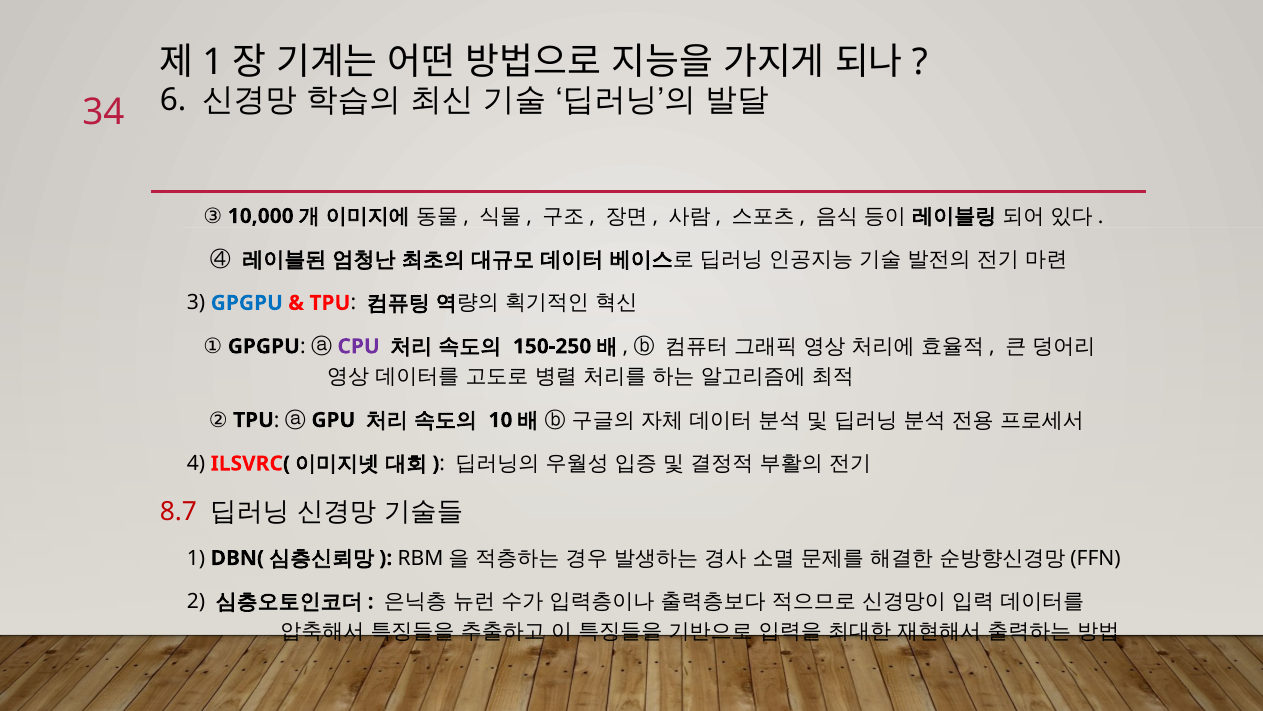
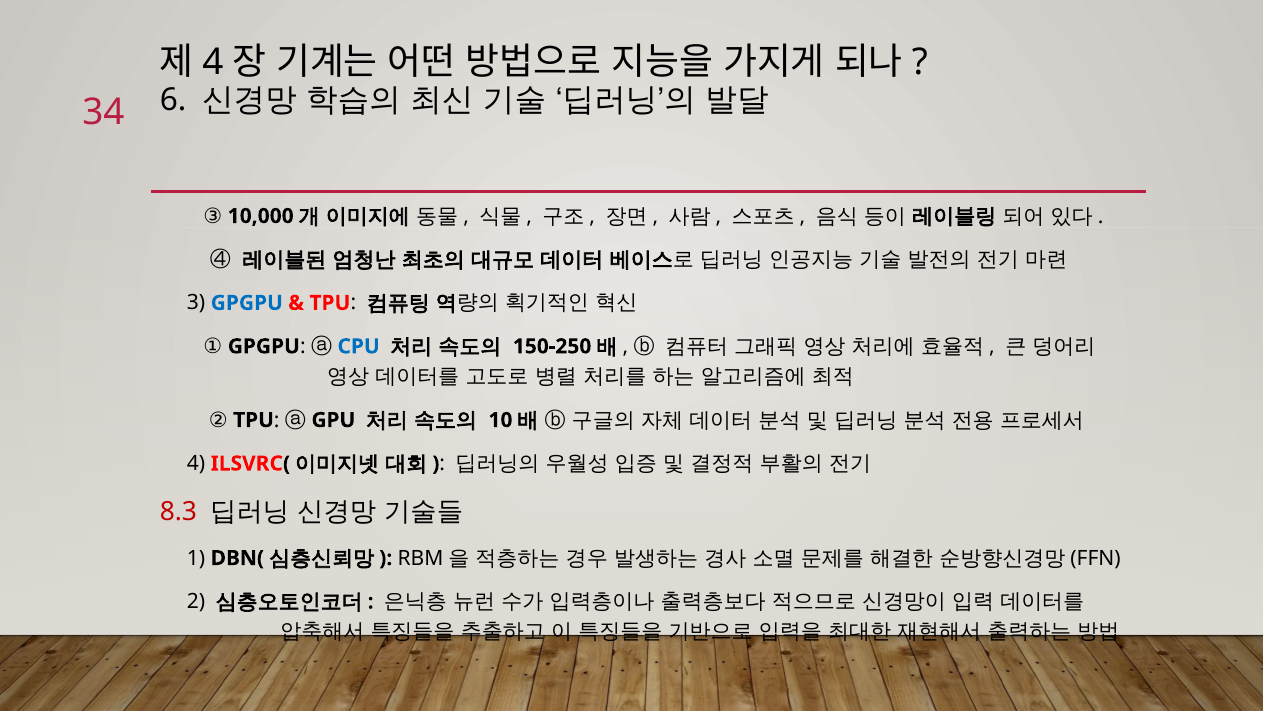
1 at (213, 63): 1 -> 4
CPU colour: purple -> blue
8.7: 8.7 -> 8.3
